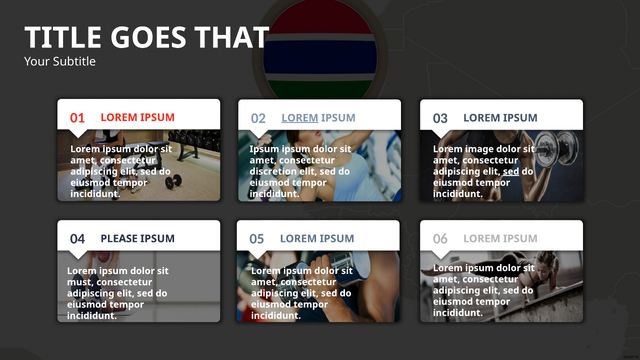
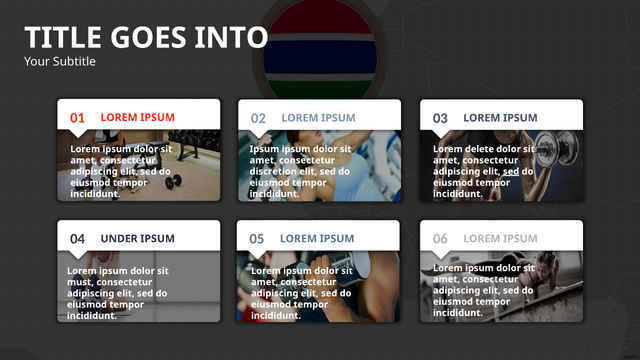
THAT: THAT -> INTO
LOREM at (300, 118) underline: present -> none
image: image -> delete
PLEASE: PLEASE -> UNDER
